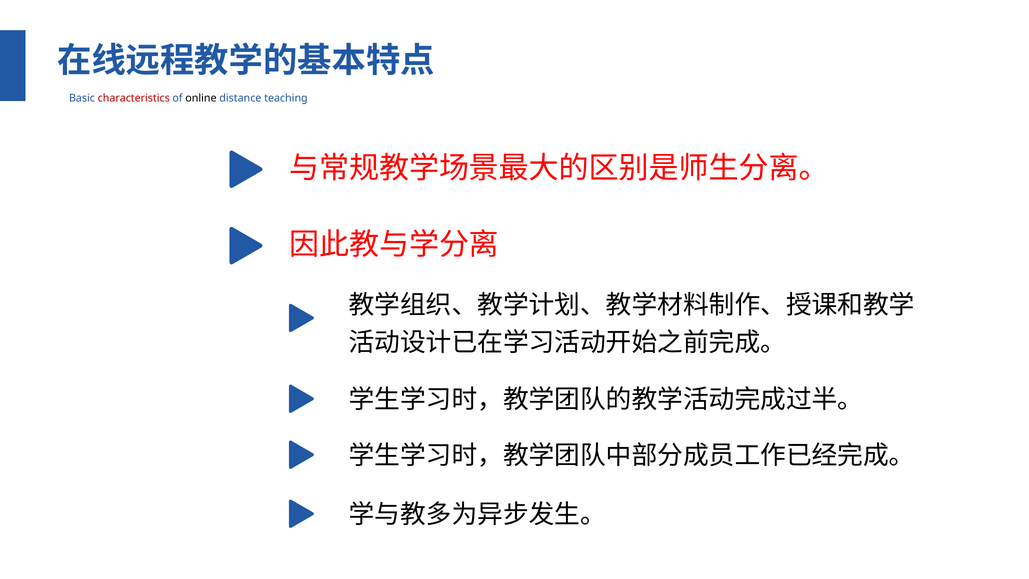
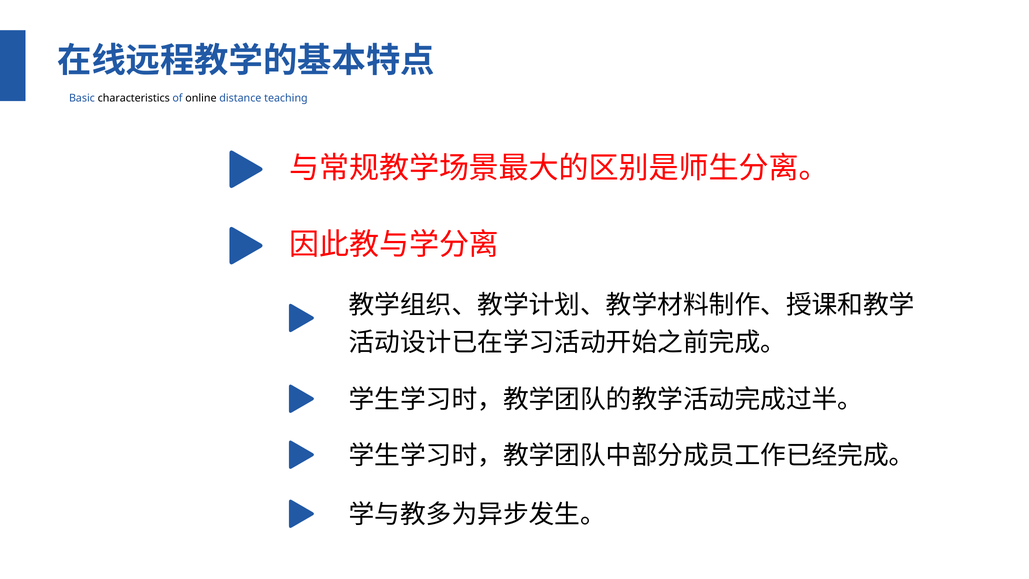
characteristics colour: red -> black
